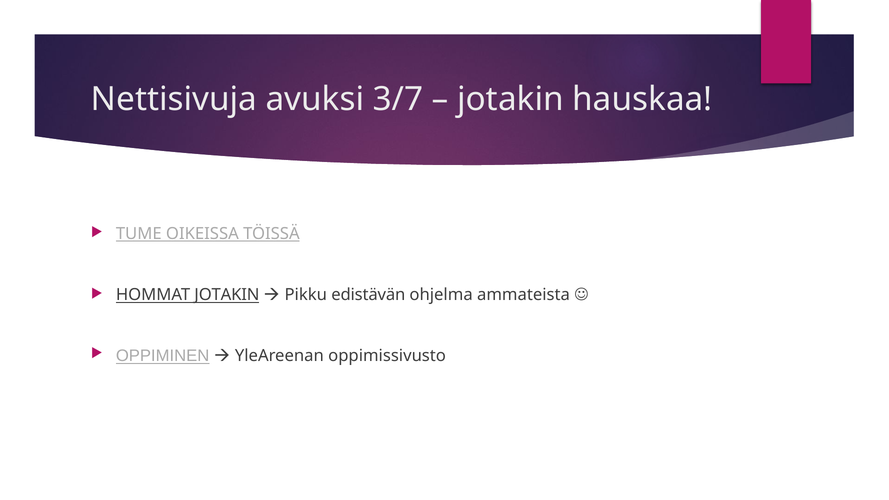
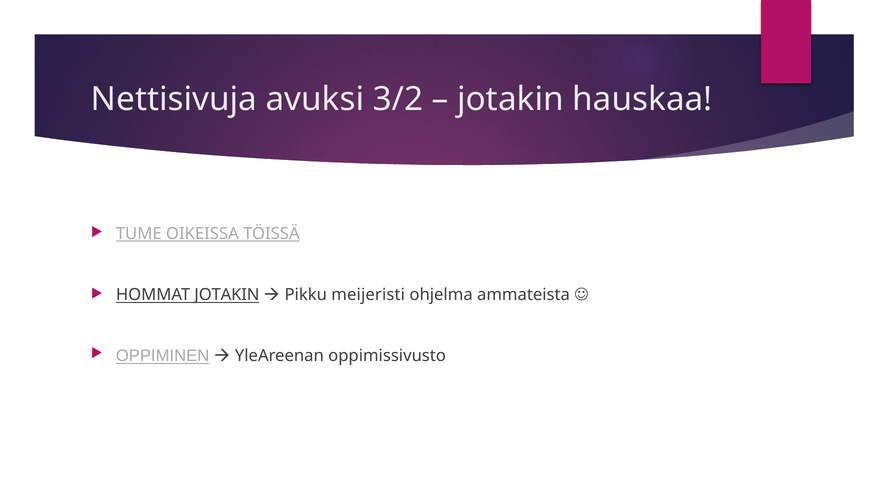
3/7: 3/7 -> 3/2
edistävän: edistävän -> meijeristi
